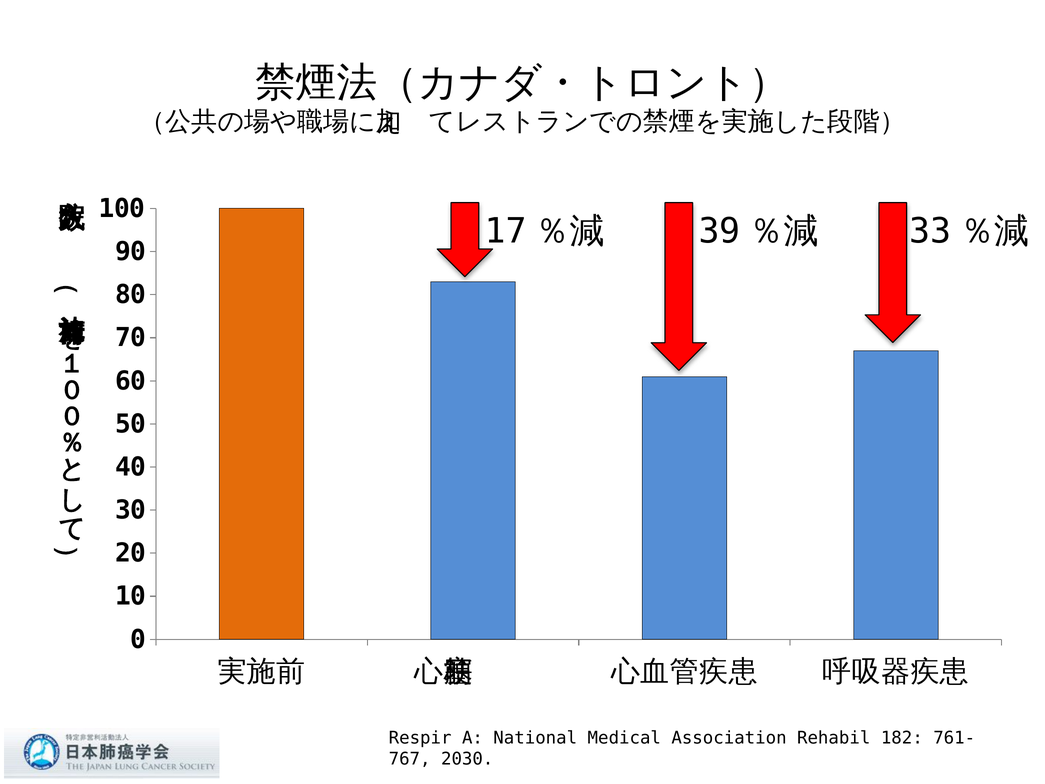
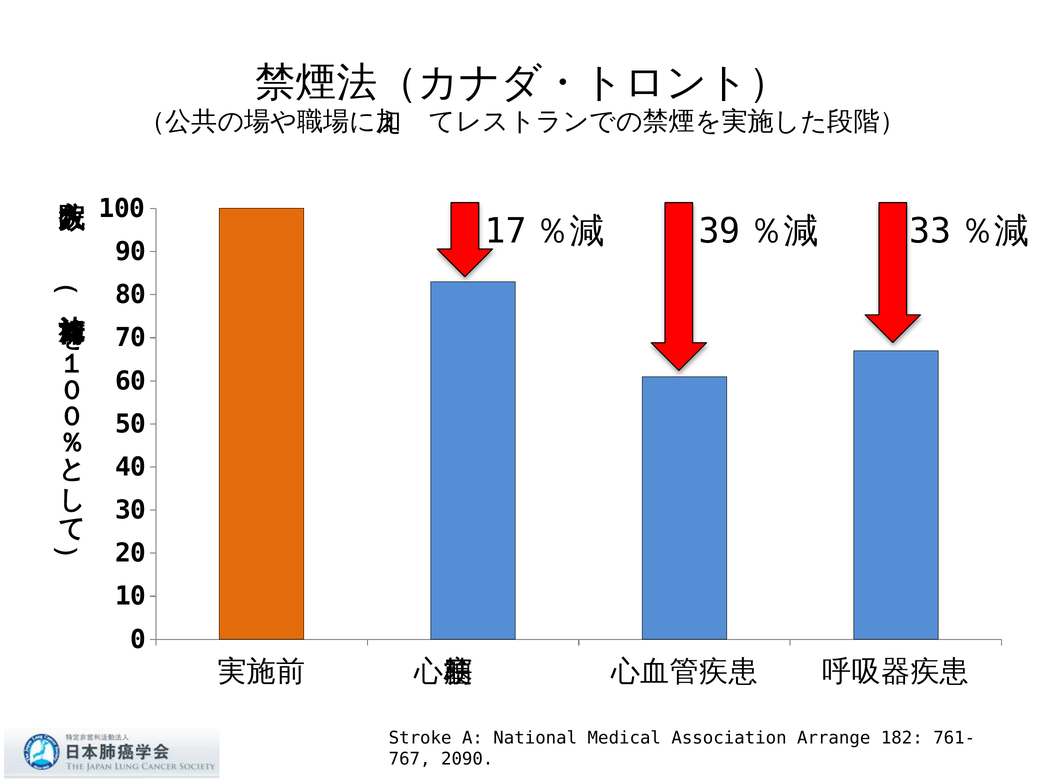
Respir: Respir -> Stroke
Rehabil: Rehabil -> Arrange
2030: 2030 -> 2090
